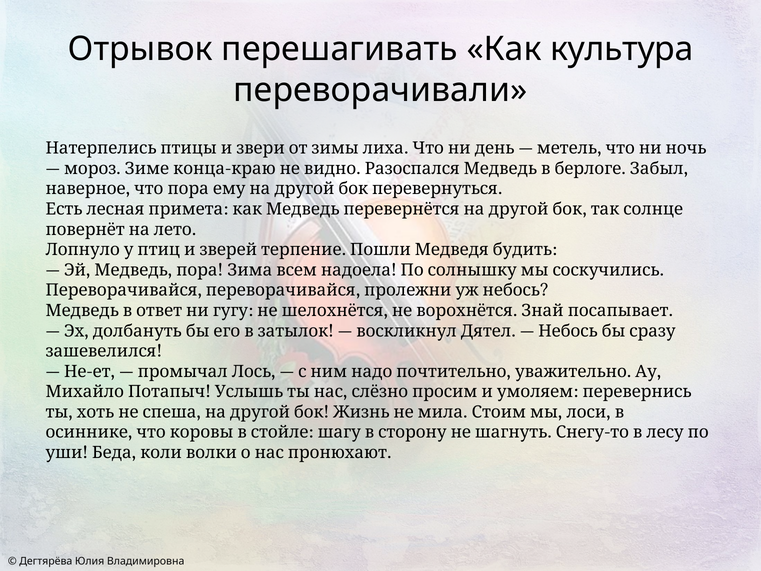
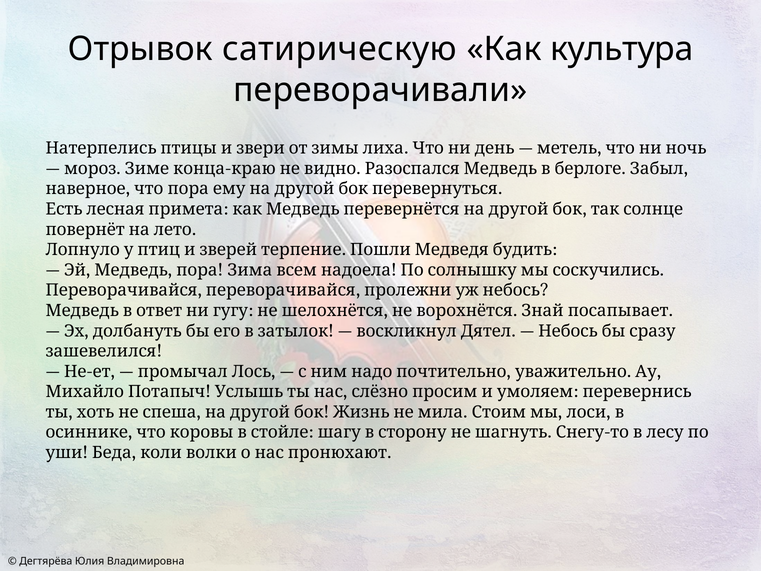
перешагивать: перешагивать -> сатирическую
